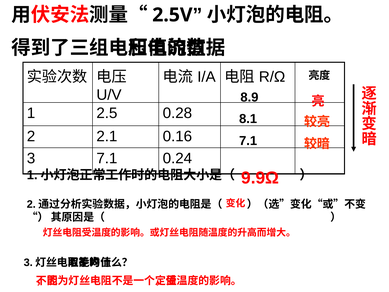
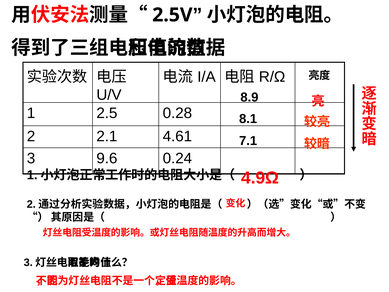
0.16: 0.16 -> 4.61
3 7.1: 7.1 -> 9.6
9.9Ω: 9.9Ω -> 4.9Ω
